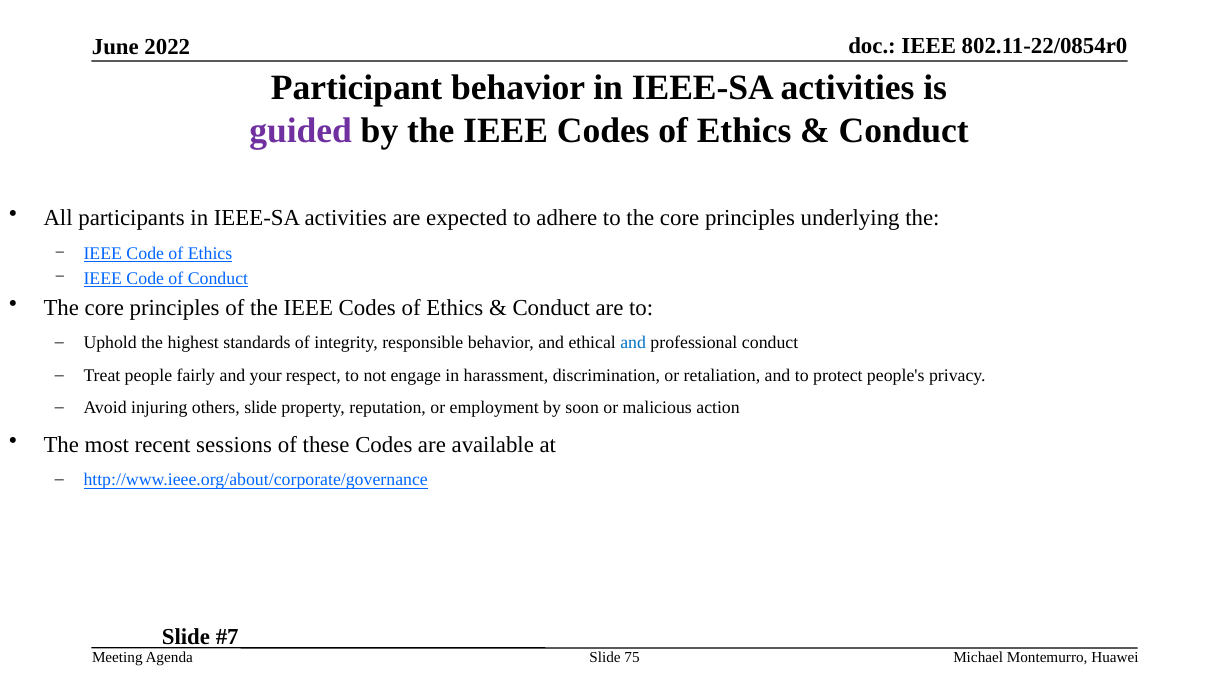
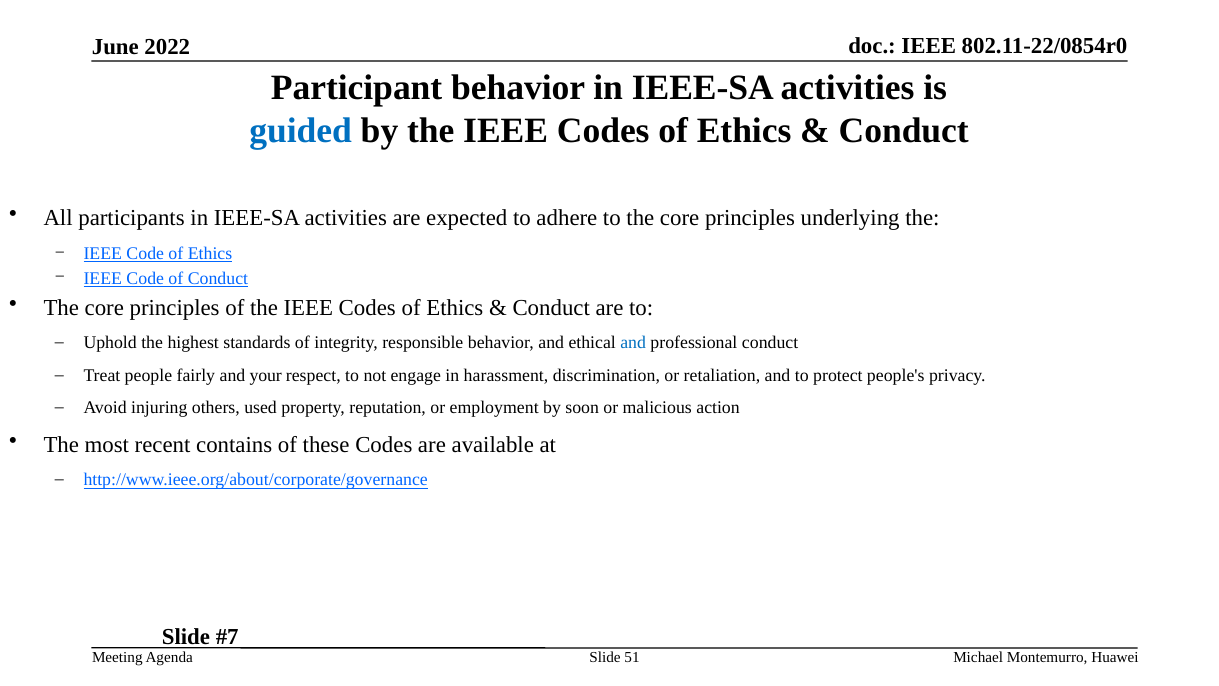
guided colour: purple -> blue
others slide: slide -> used
sessions: sessions -> contains
75: 75 -> 51
